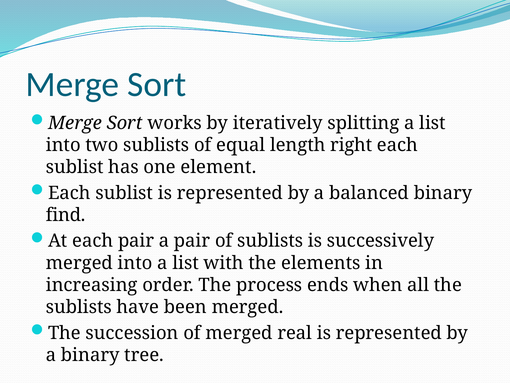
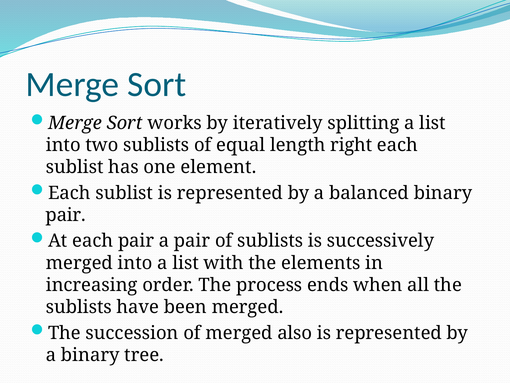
find at (66, 215): find -> pair
real: real -> also
